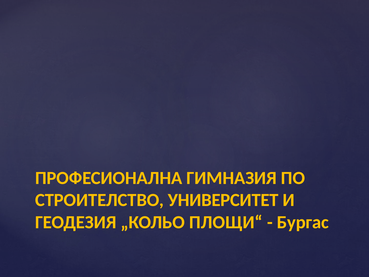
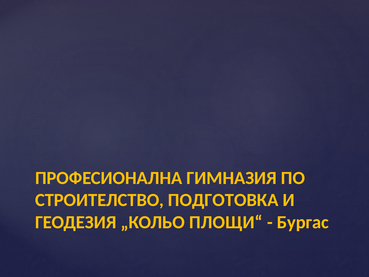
УНИВЕРСИТЕТ: УНИВЕРСИТЕТ -> ПОДГОТОВКА
